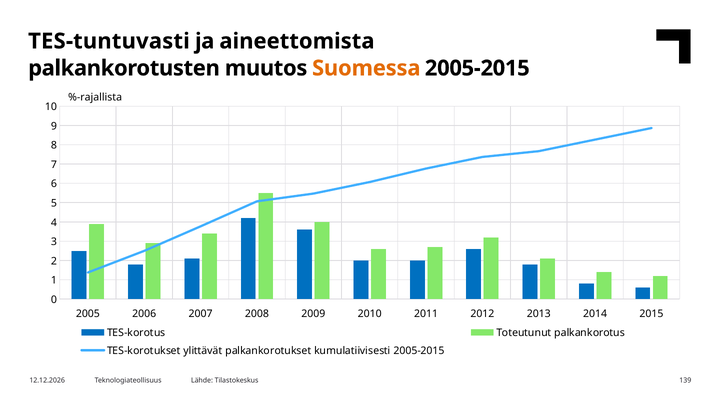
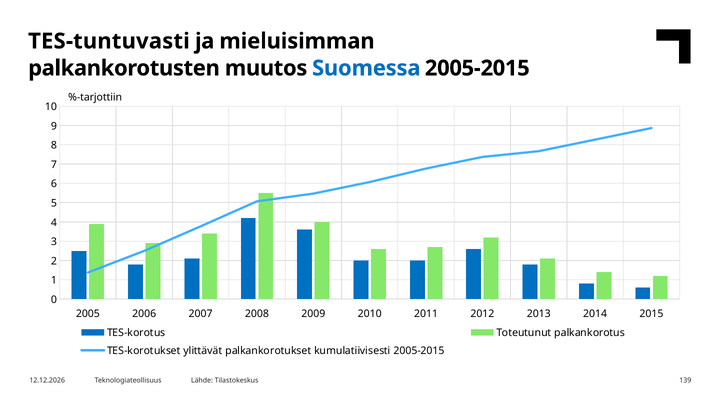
aineettomista: aineettomista -> mieluisimman
Suomessa colour: orange -> blue
%-rajallista: %-rajallista -> %-tarjottiin
